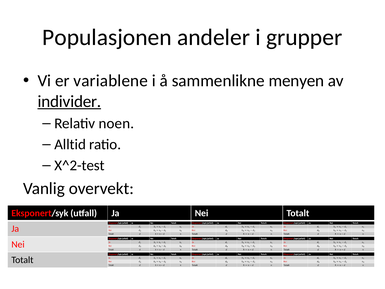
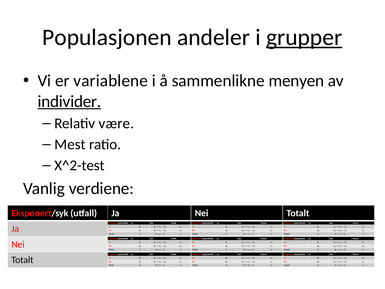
grupper underline: none -> present
noen: noen -> være
Alltid: Alltid -> Mest
overvekt: overvekt -> verdiene
